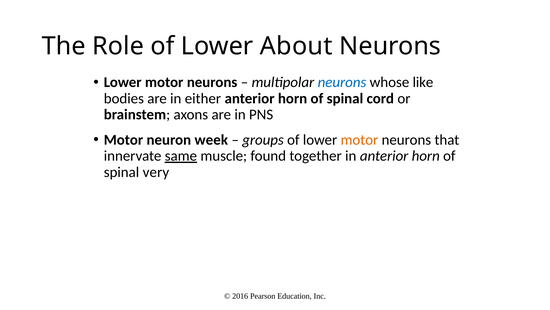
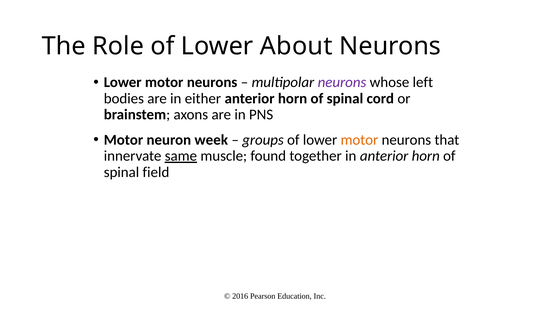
neurons at (342, 82) colour: blue -> purple
like: like -> left
very: very -> field
